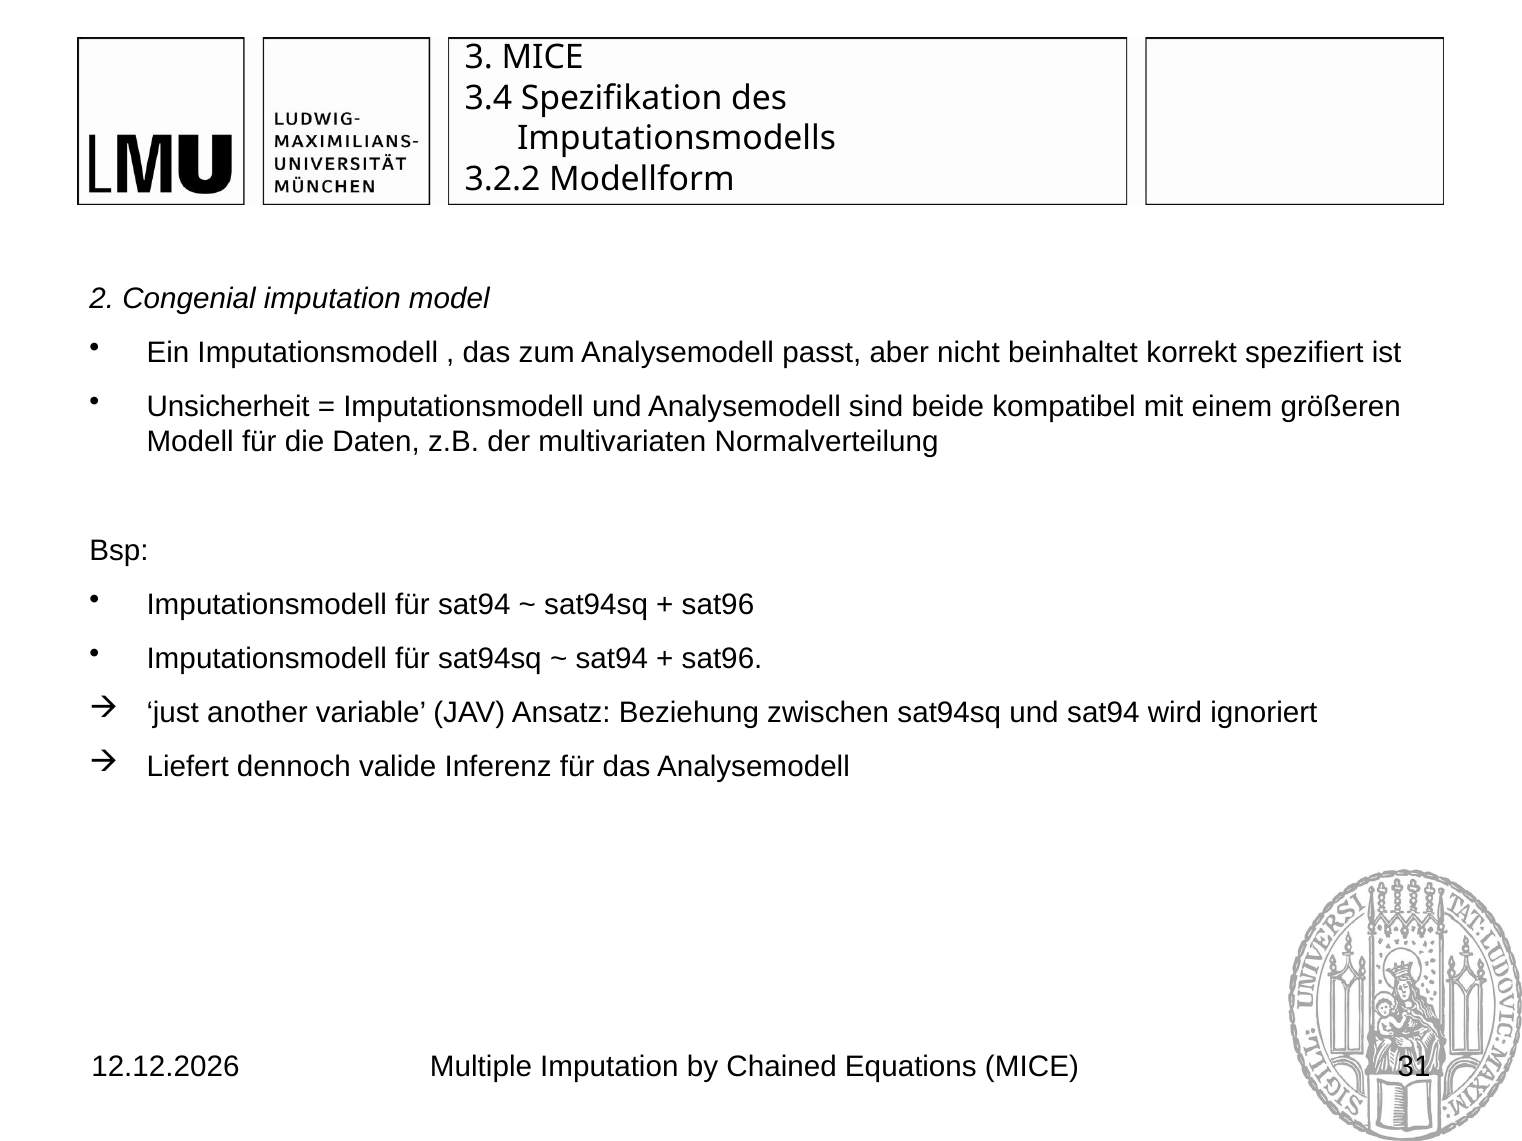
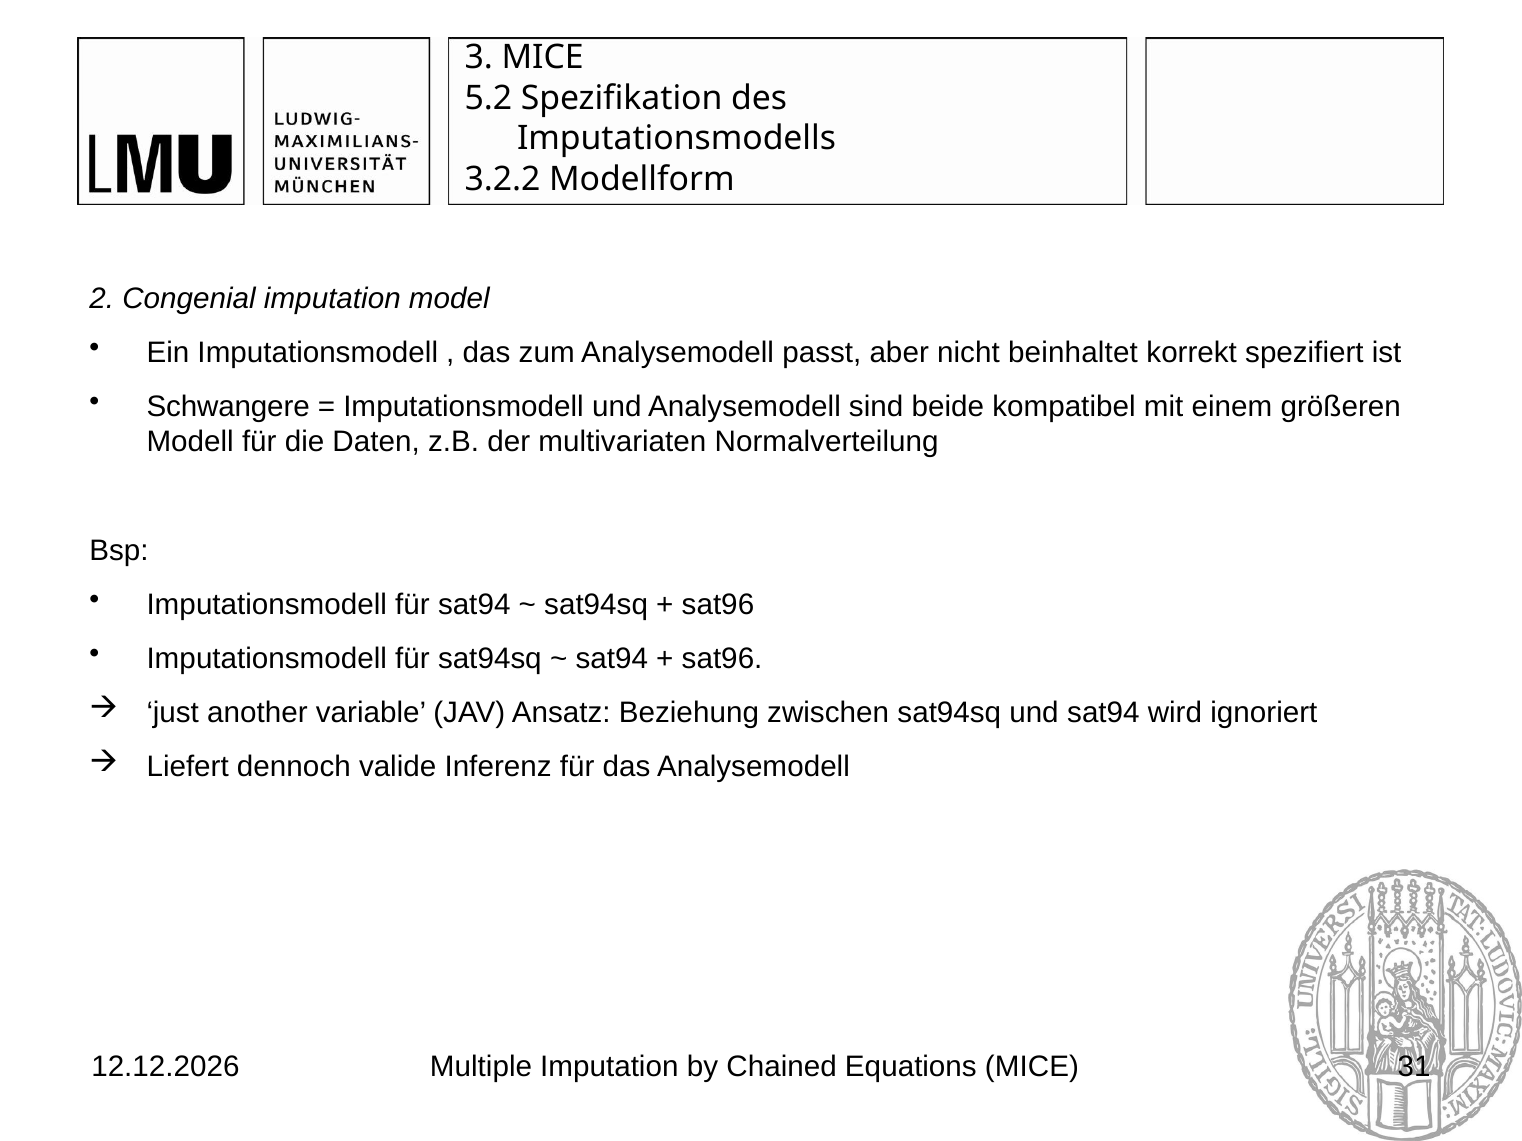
3.4: 3.4 -> 5.2
Unsicherheit: Unsicherheit -> Schwangere
